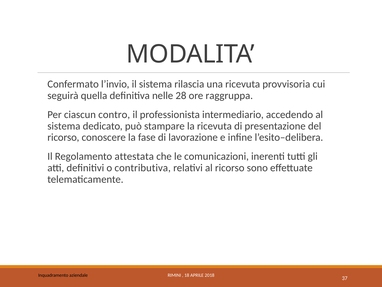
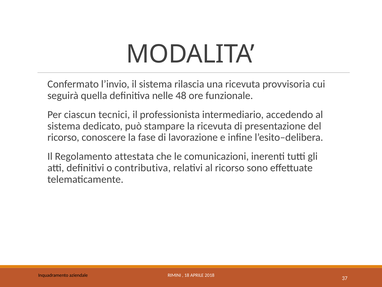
28: 28 -> 48
raggruppa: raggruppa -> funzionale
contro: contro -> tecnici
